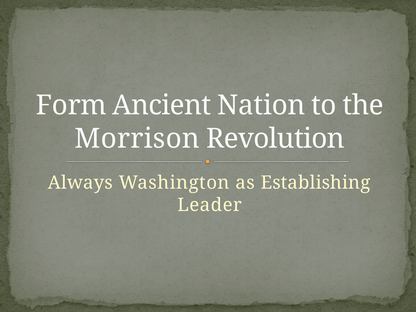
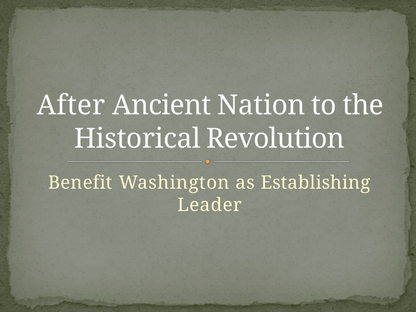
Form: Form -> After
Morrison: Morrison -> Historical
Always: Always -> Benefit
